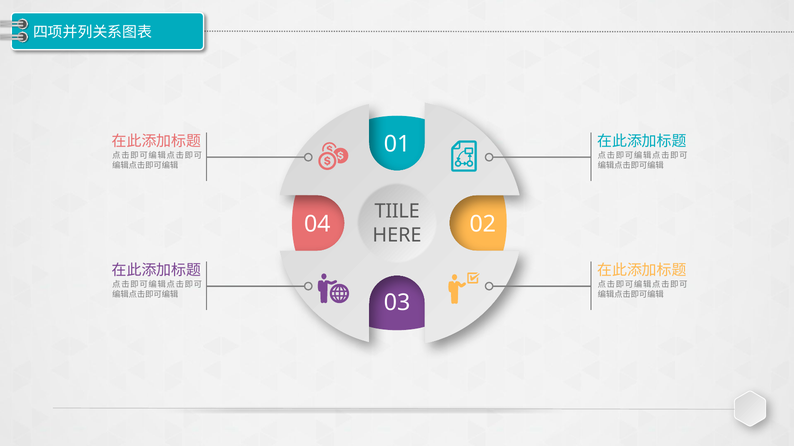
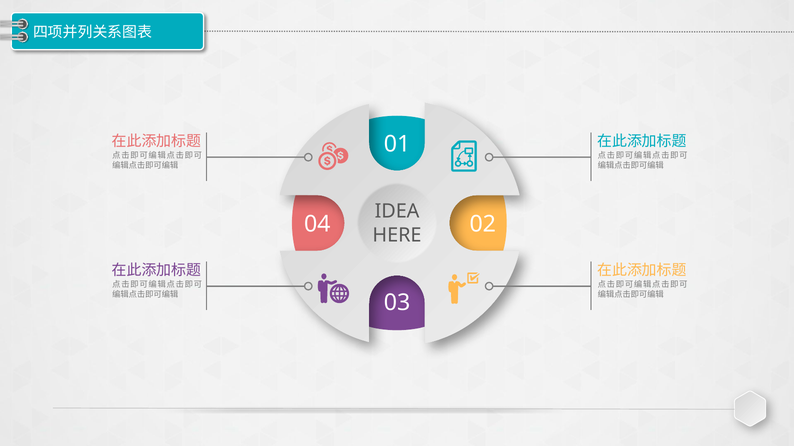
TIILE: TIILE -> IDEA
